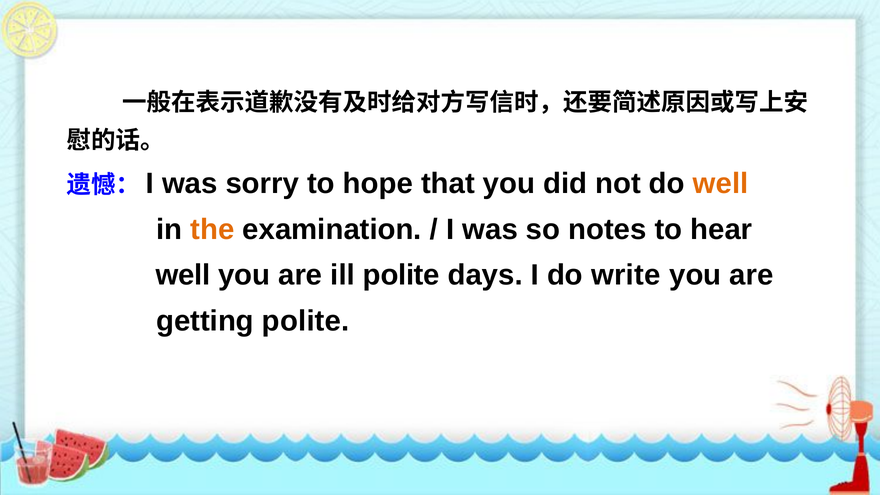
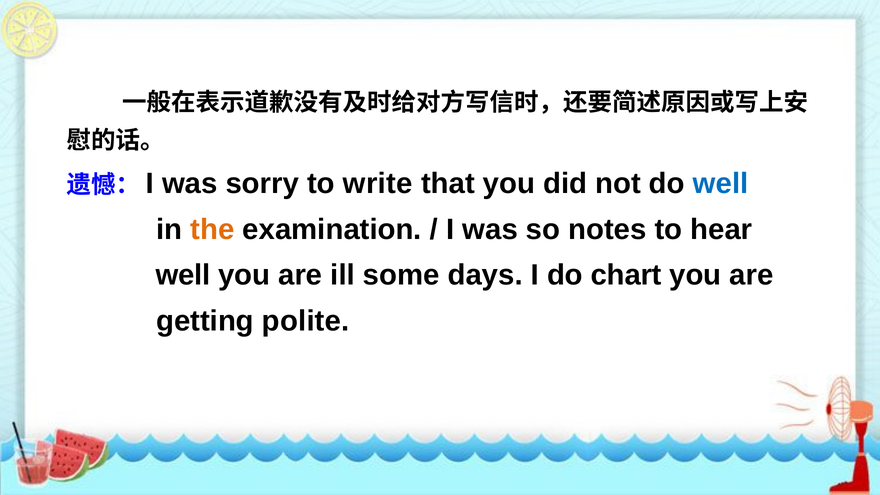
hope: hope -> write
well at (721, 184) colour: orange -> blue
ill polite: polite -> some
write: write -> chart
